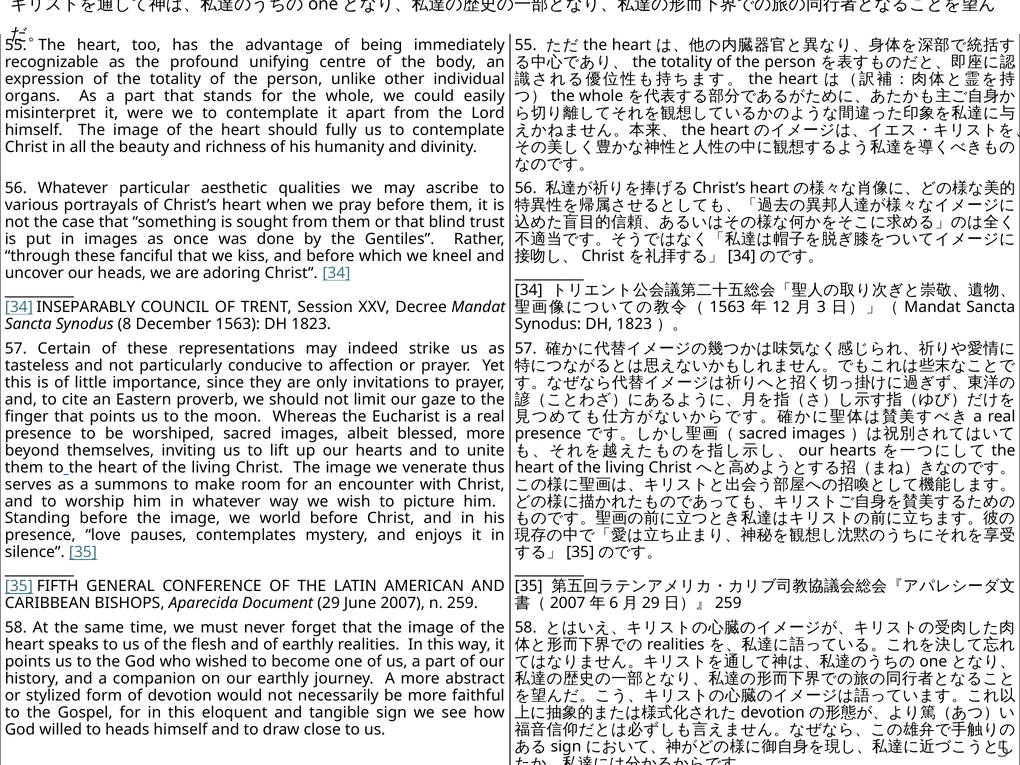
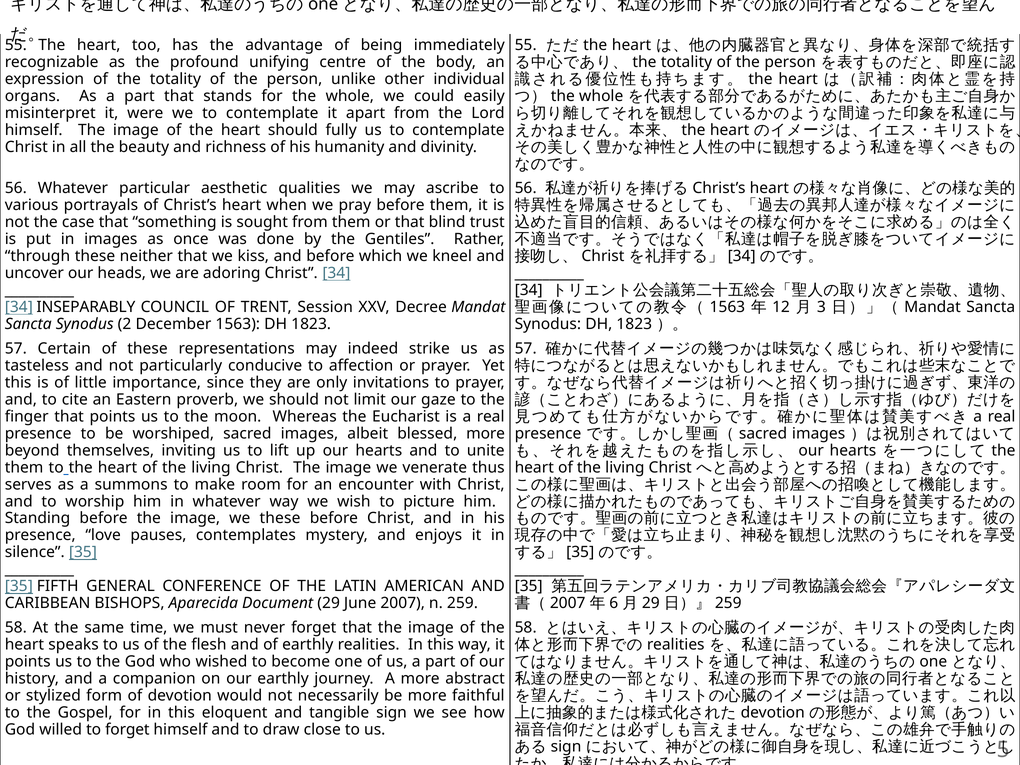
fanciful: fanciful -> neither
8: 8 -> 2
we world: world -> these
to heads: heads -> forget
